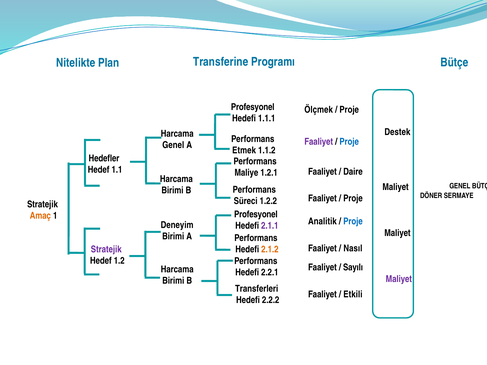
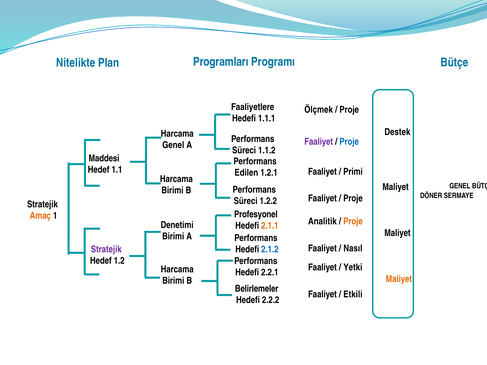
Transferine: Transferine -> Programları
Profesyonel at (253, 107): Profesyonel -> Faaliyetlere
Etmek at (244, 151): Etmek -> Süreci
Hedefler: Hedefler -> Maddesi
Daire: Daire -> Primi
Maliye: Maliye -> Edilen
Proje at (353, 222) colour: blue -> orange
Deneyim: Deneyim -> Denetimi
2.1.1 colour: purple -> orange
2.1.2 colour: orange -> blue
Sayılı: Sayılı -> Yetki
Maliyet at (399, 279) colour: purple -> orange
Transferleri: Transferleri -> Belirlemeler
